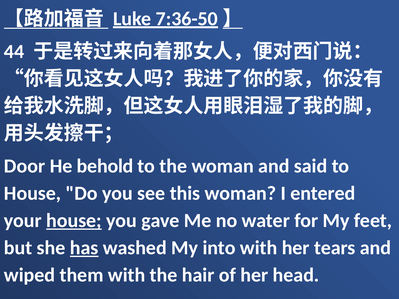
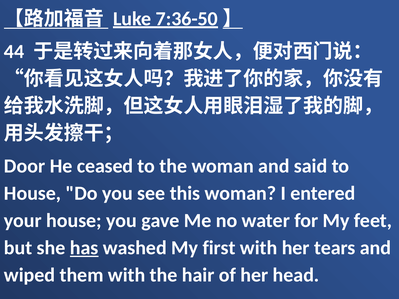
behold: behold -> ceased
house at (74, 221) underline: present -> none
into: into -> first
